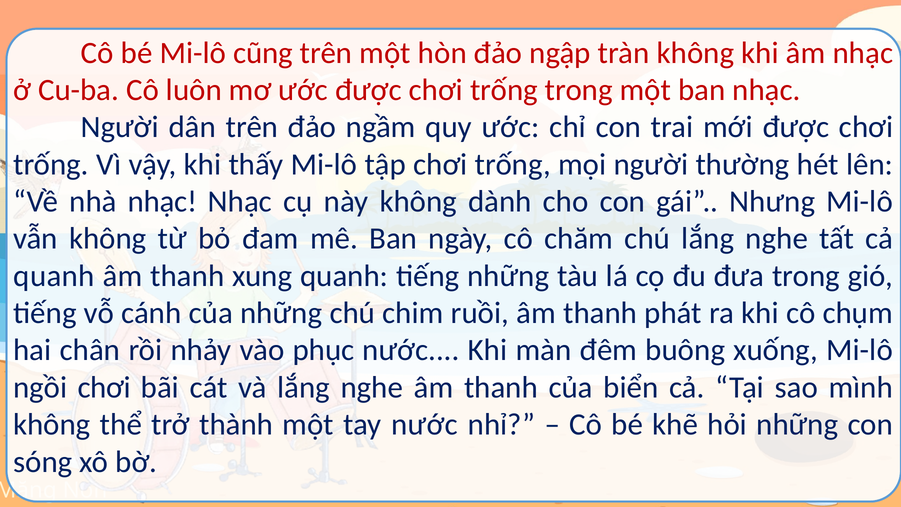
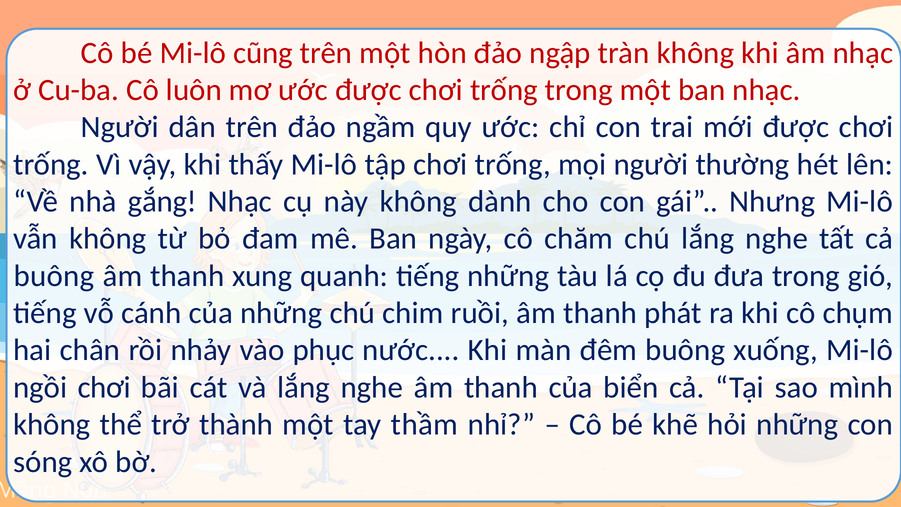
nhà nhạc: nhạc -> gắng
quanh at (54, 276): quanh -> buông
tay nước: nước -> thầm
